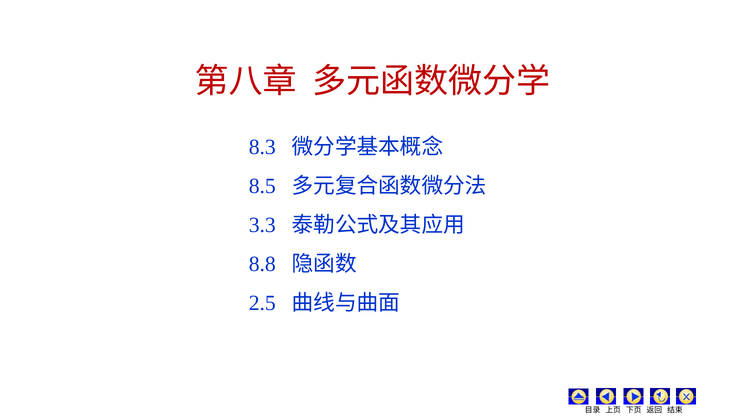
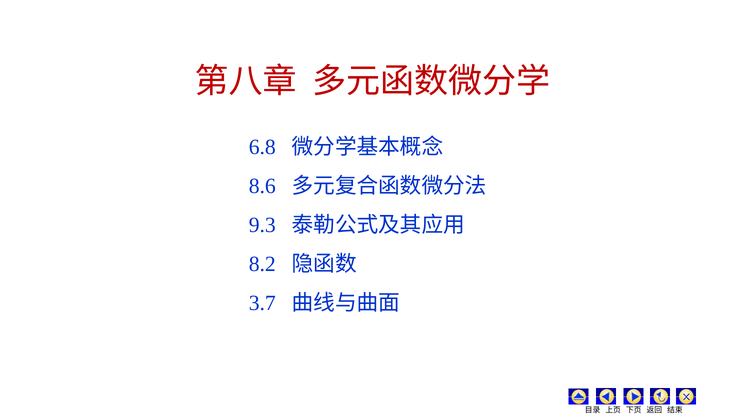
8.3: 8.3 -> 6.8
8.5: 8.5 -> 8.6
3.3: 3.3 -> 9.3
8.8: 8.8 -> 8.2
2.5: 2.5 -> 3.7
